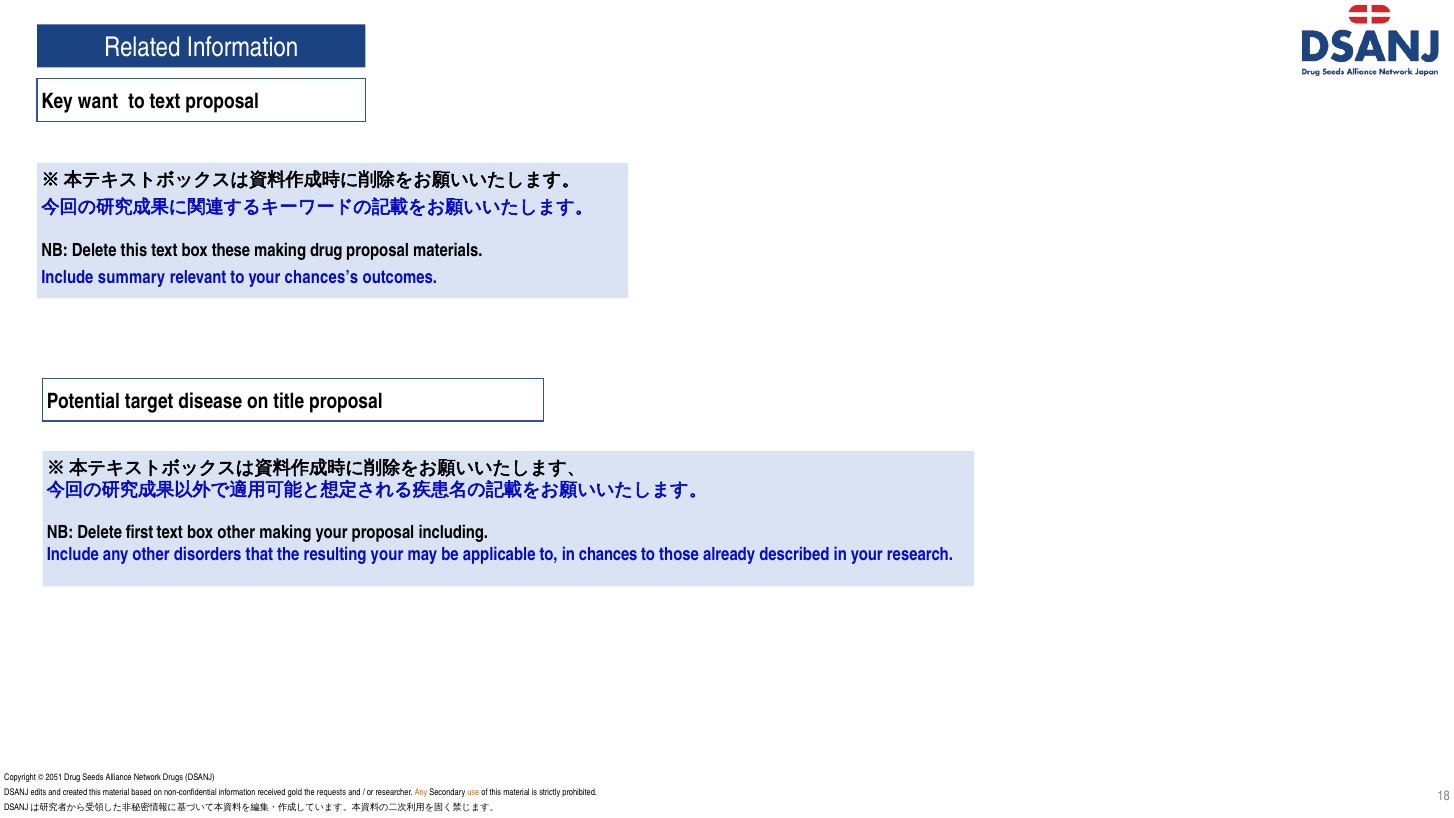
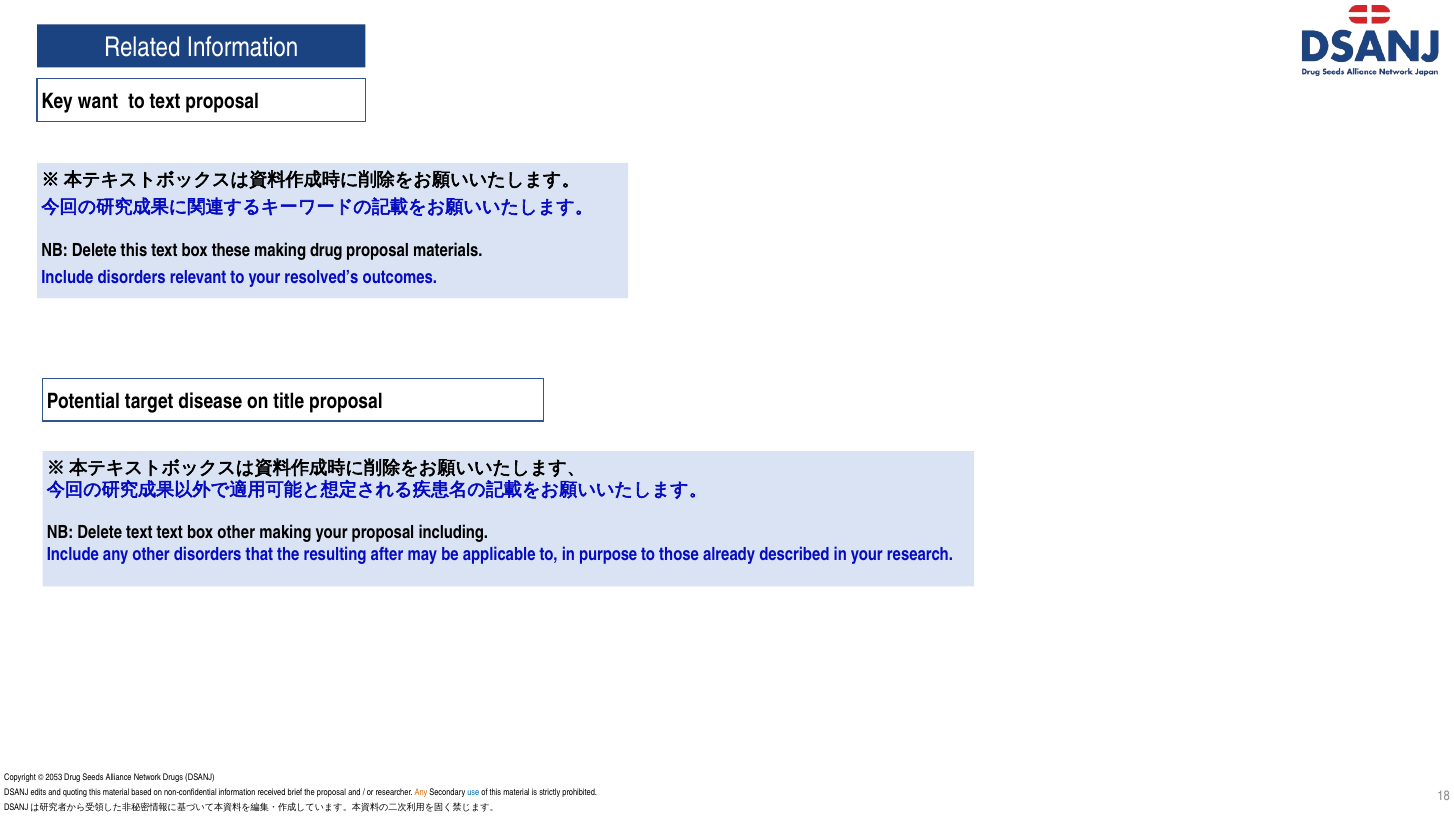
Include summary: summary -> disorders
chances’s: chances’s -> resolved’s
Delete first: first -> text
resulting your: your -> after
chances: chances -> purpose
2051: 2051 -> 2053
created: created -> quoting
gold: gold -> brief
the requests: requests -> proposal
use colour: orange -> blue
